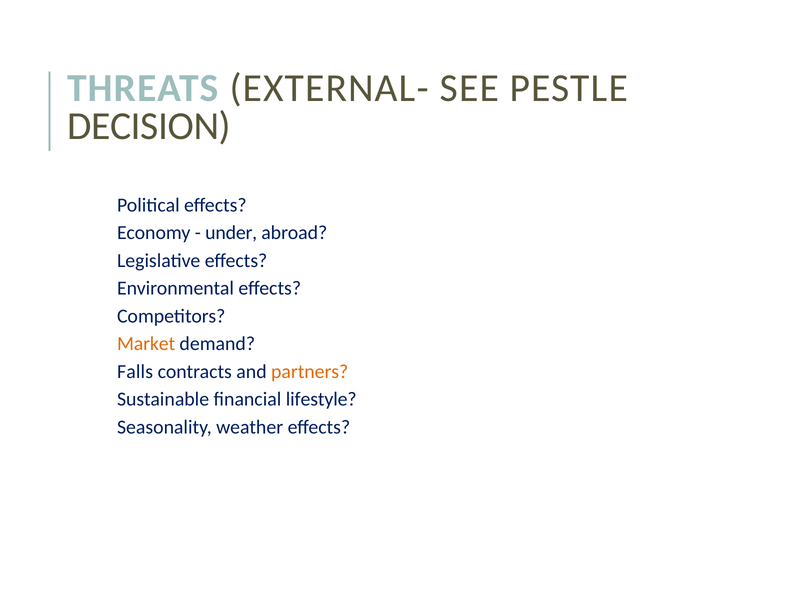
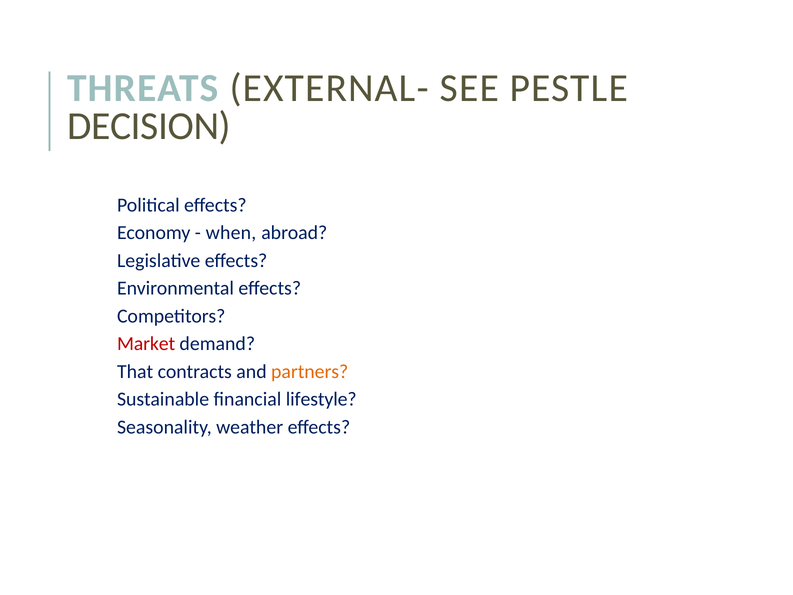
under: under -> when
Market colour: orange -> red
Falls: Falls -> That
